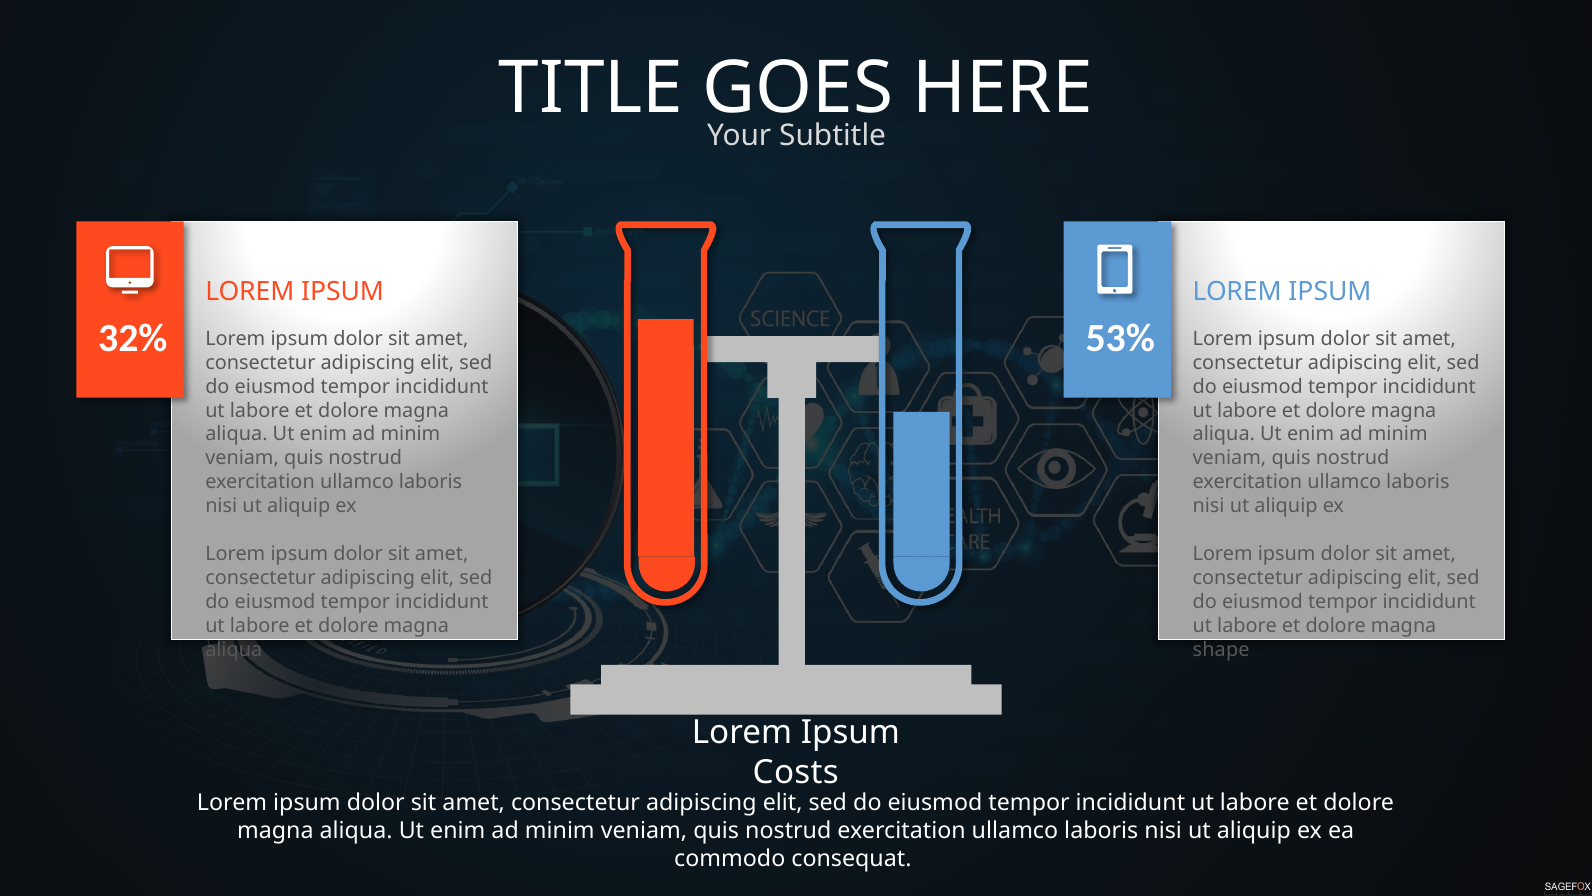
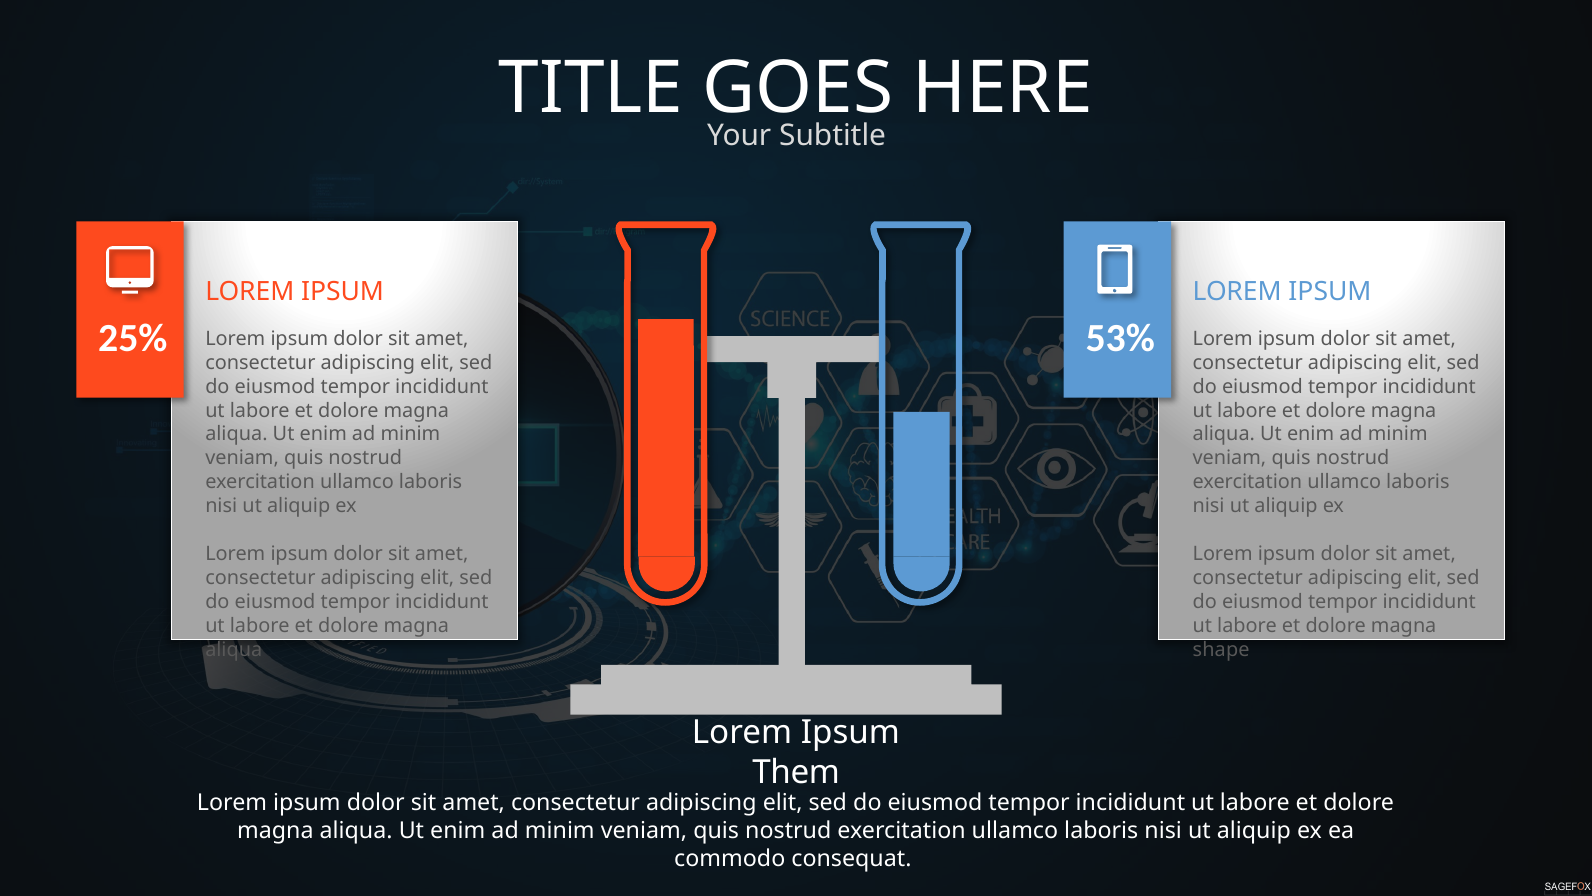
32%: 32% -> 25%
Costs: Costs -> Them
